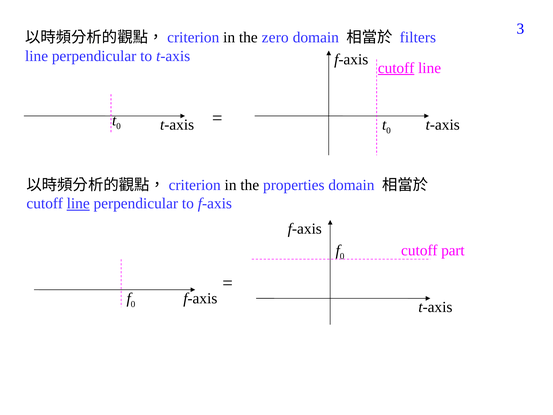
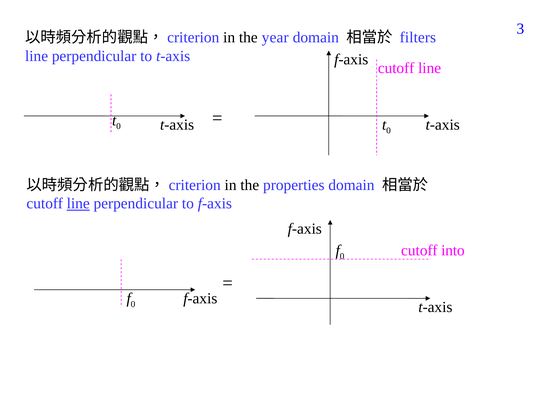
zero: zero -> year
cutoff at (396, 68) underline: present -> none
part: part -> into
